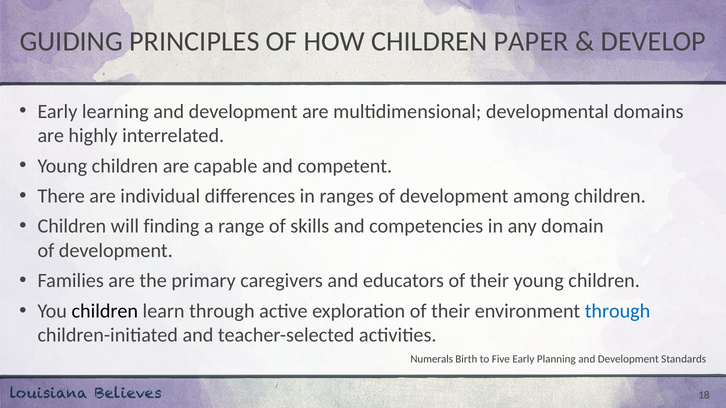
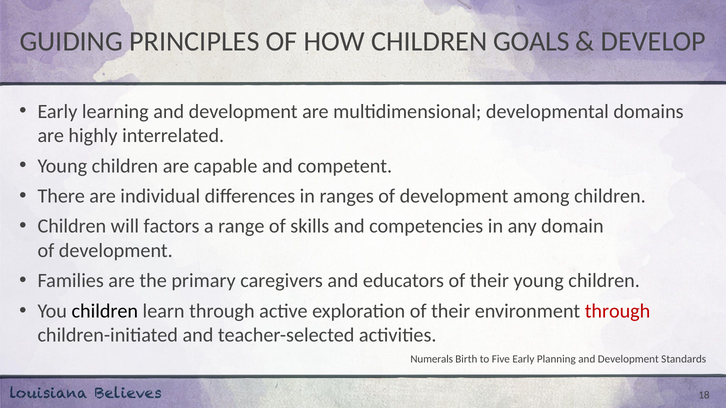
PAPER: PAPER -> GOALS
finding: finding -> factors
through at (618, 311) colour: blue -> red
